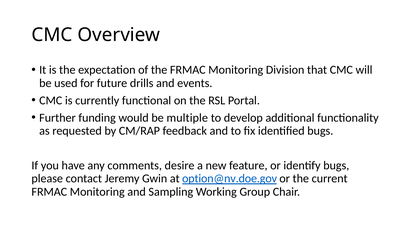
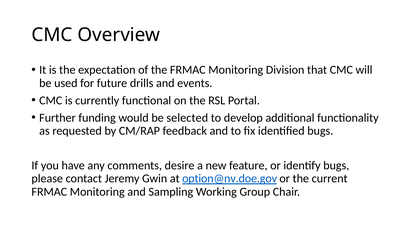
multiple: multiple -> selected
